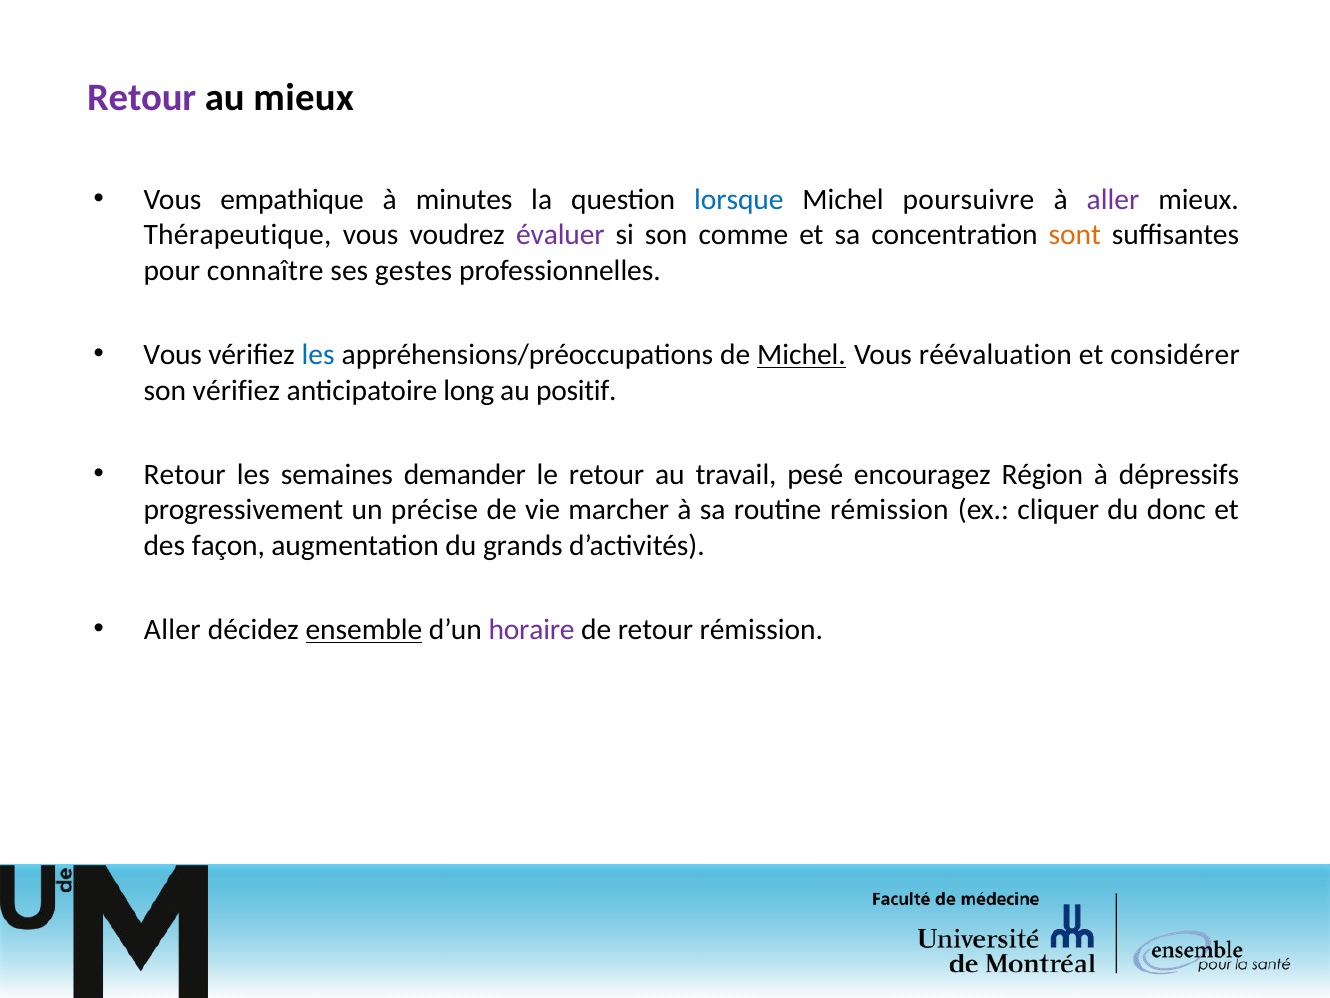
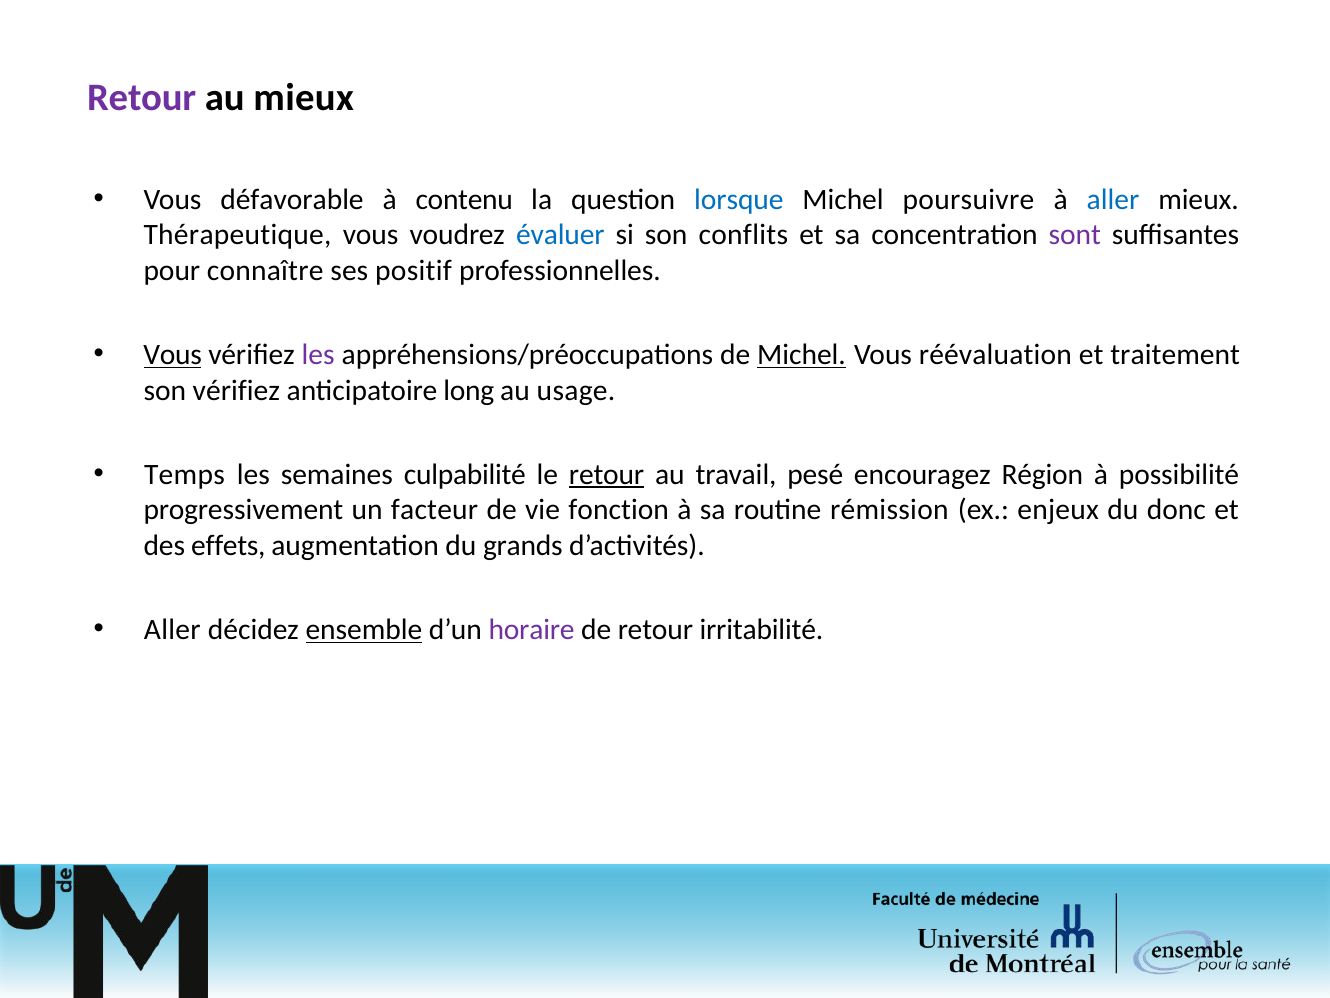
empathique: empathique -> défavorable
minutes: minutes -> contenu
aller at (1113, 200) colour: purple -> blue
évaluer colour: purple -> blue
comme: comme -> conflits
sont colour: orange -> purple
gestes: gestes -> positif
Vous at (173, 355) underline: none -> present
les at (318, 355) colour: blue -> purple
considérer: considérer -> traitement
positif: positif -> usage
Retour at (185, 474): Retour -> Temps
demander: demander -> culpabilité
retour at (607, 474) underline: none -> present
dépressifs: dépressifs -> possibilité
précise: précise -> facteur
marcher: marcher -> fonction
cliquer: cliquer -> enjeux
façon: façon -> effets
retour rémission: rémission -> irritabilité
